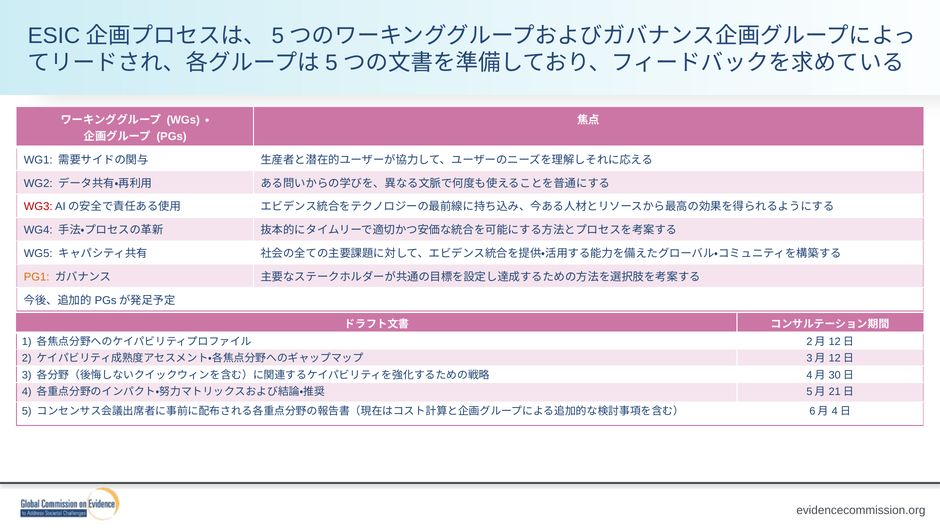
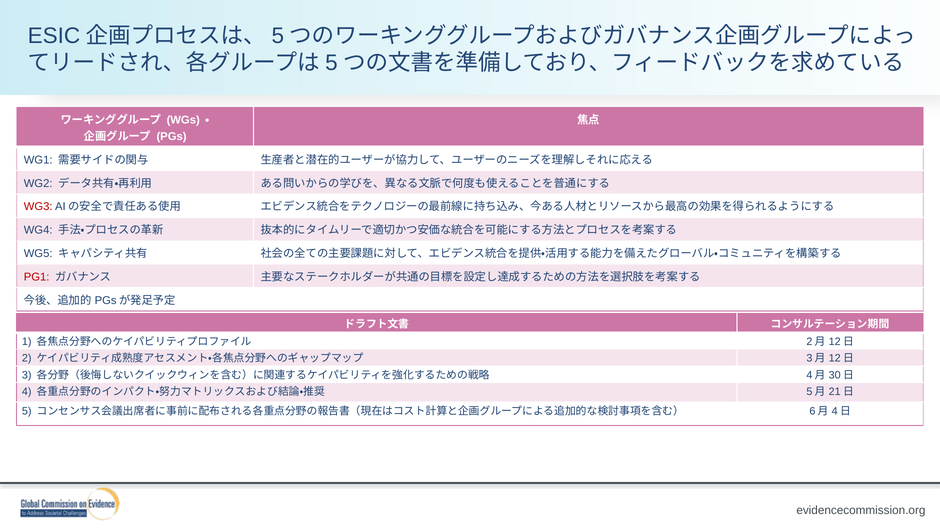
PG1 colour: orange -> red
